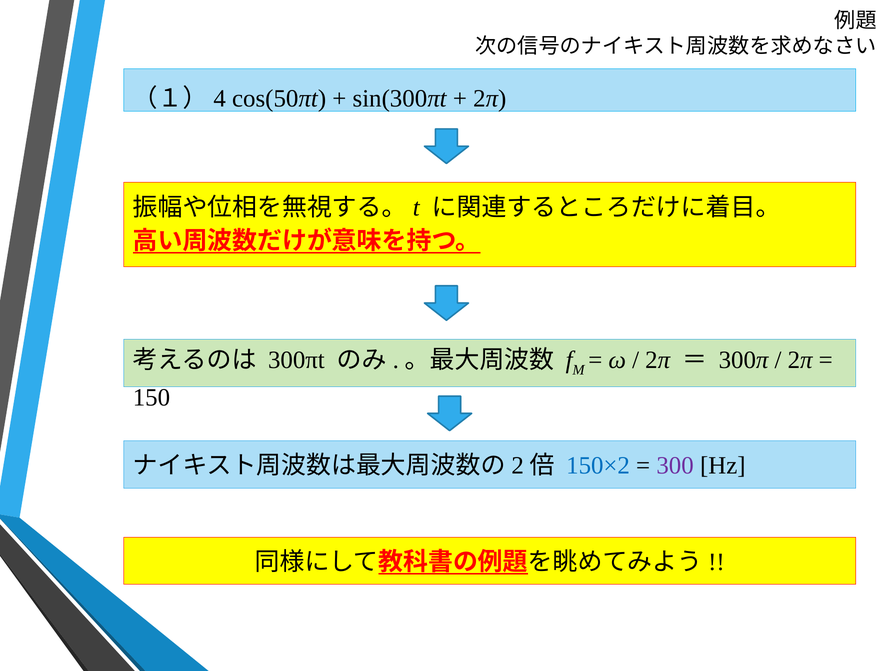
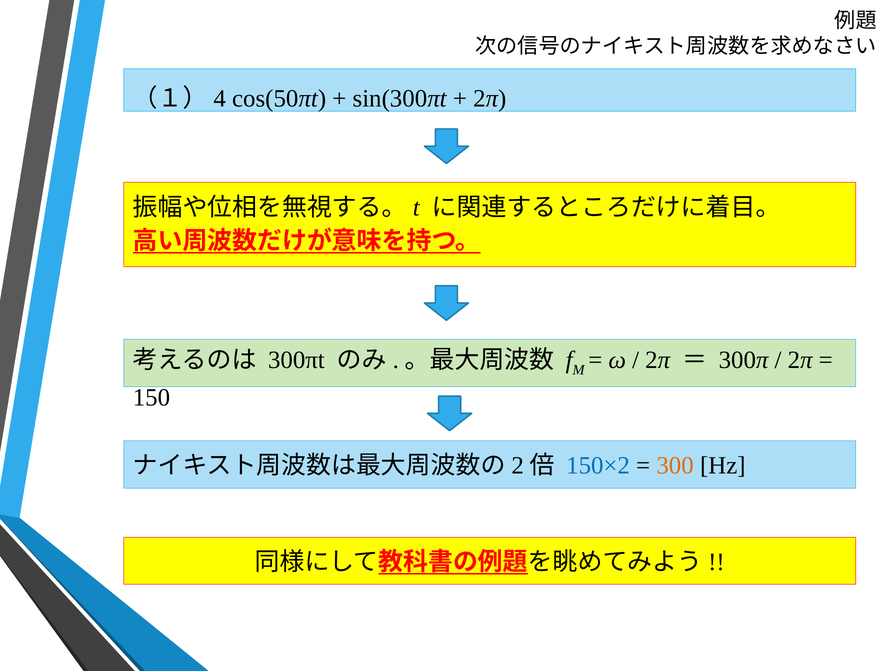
300 colour: purple -> orange
